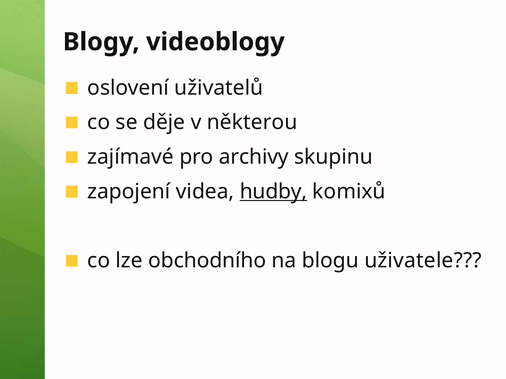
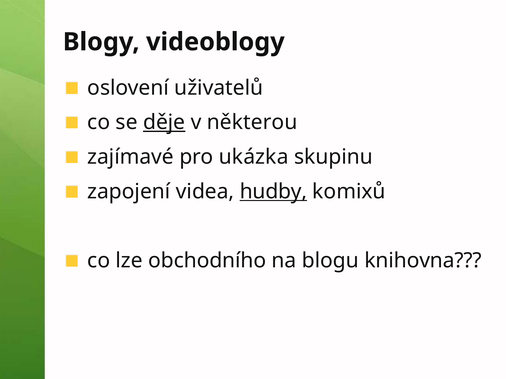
děje underline: none -> present
archivy: archivy -> ukázka
uživatele: uživatele -> knihovna
